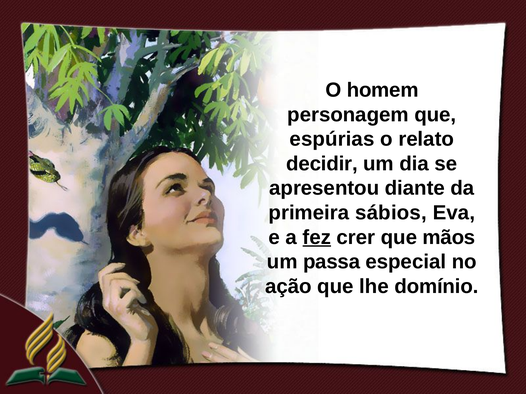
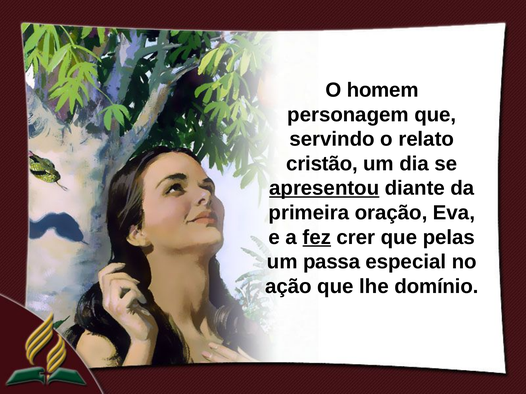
espúrias: espúrias -> servindo
decidir: decidir -> cristão
apresentou underline: none -> present
sábios: sábios -> oração
mãos: mãos -> pelas
